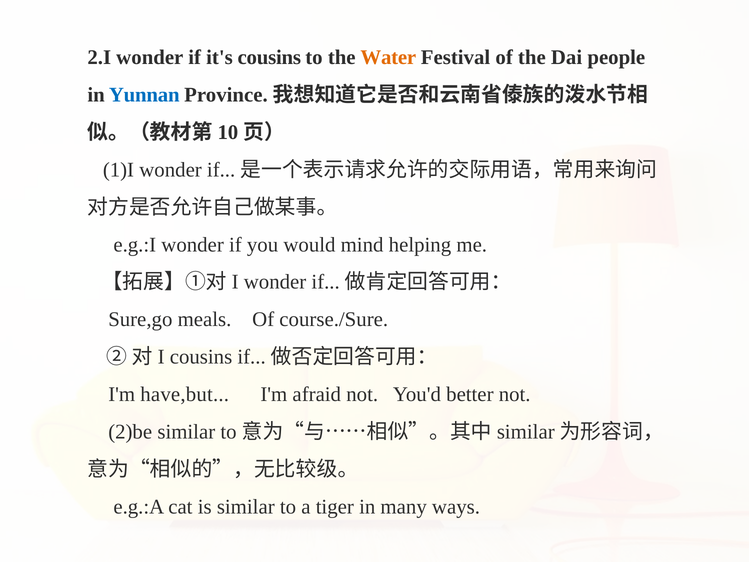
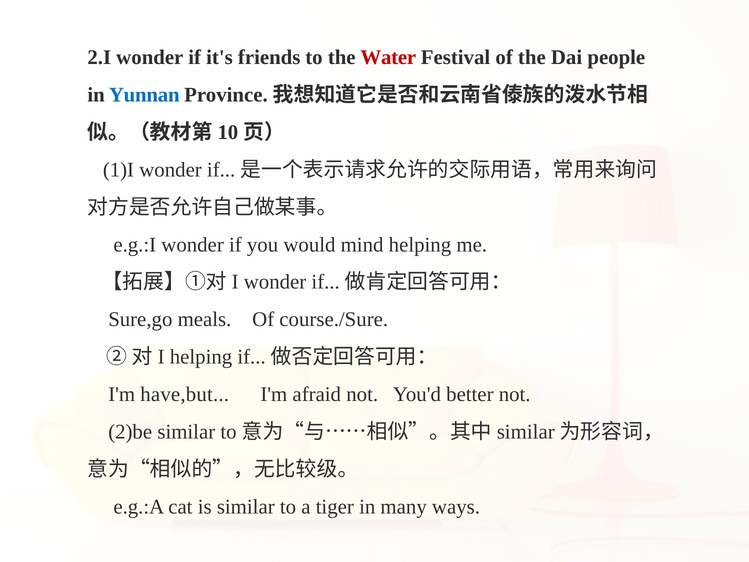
it's cousins: cousins -> friends
Water colour: orange -> red
cousins at (201, 357): cousins -> helping
